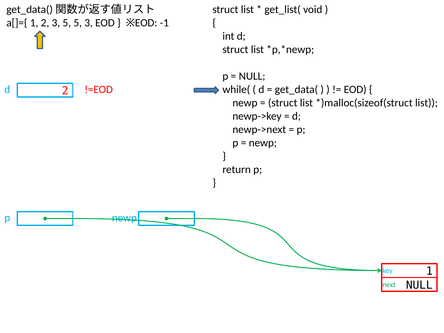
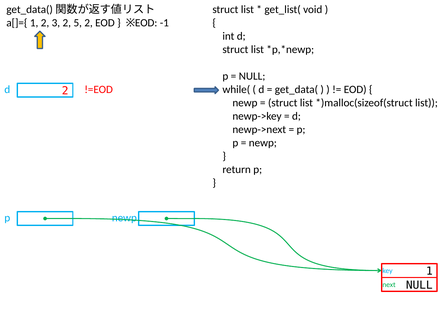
3 5: 5 -> 2
5 3: 3 -> 2
